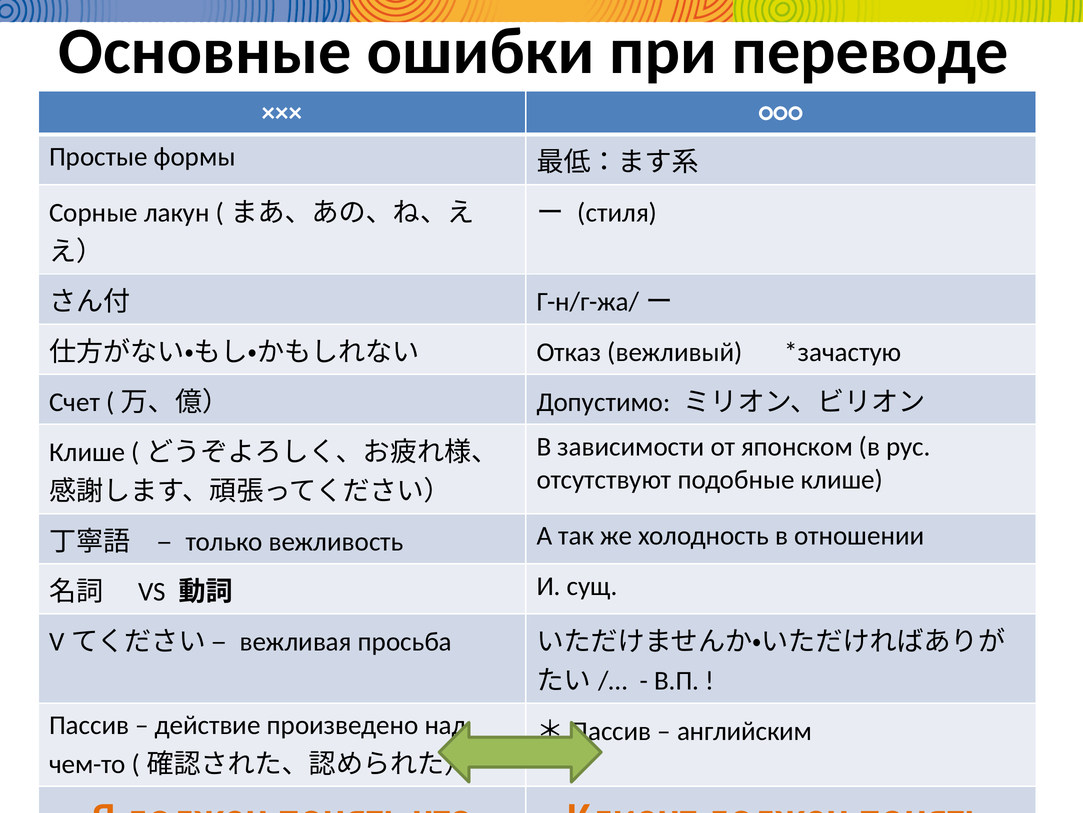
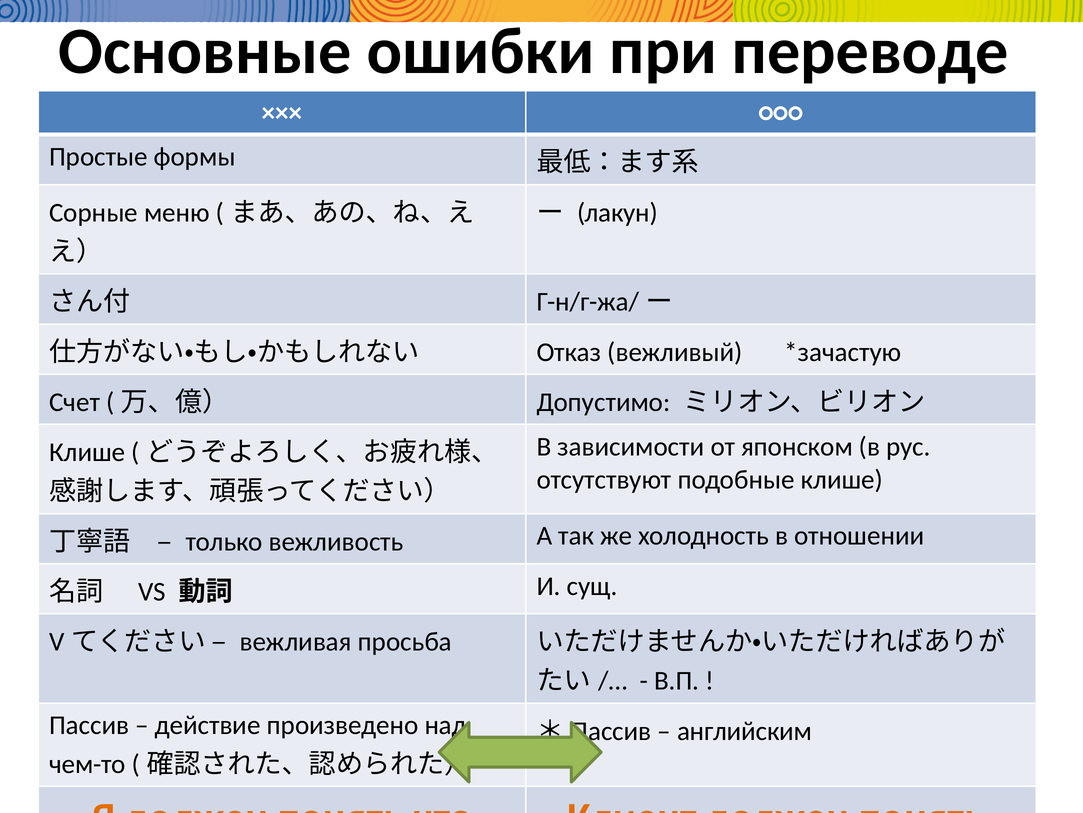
лакун: лакун -> меню
стиля: стиля -> лакун
